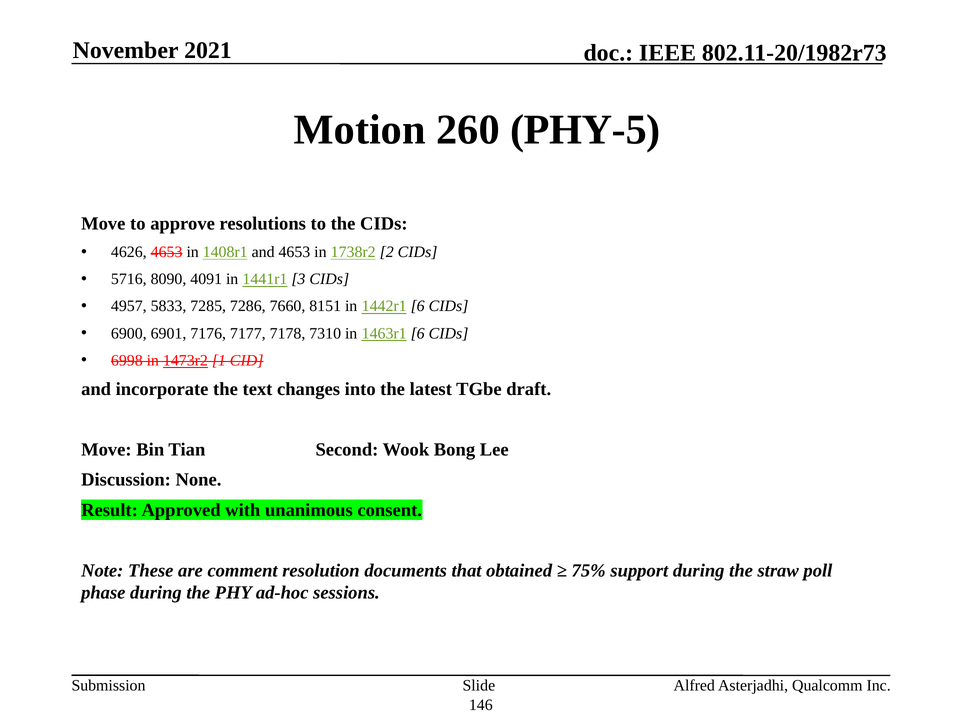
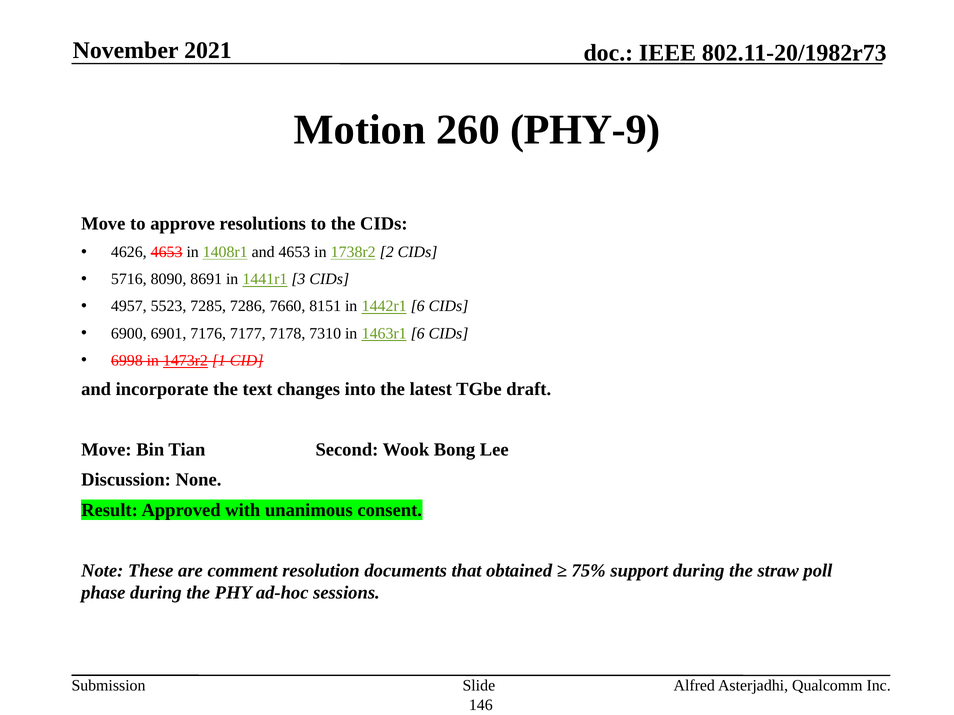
PHY-5: PHY-5 -> PHY-9
4091: 4091 -> 8691
5833: 5833 -> 5523
